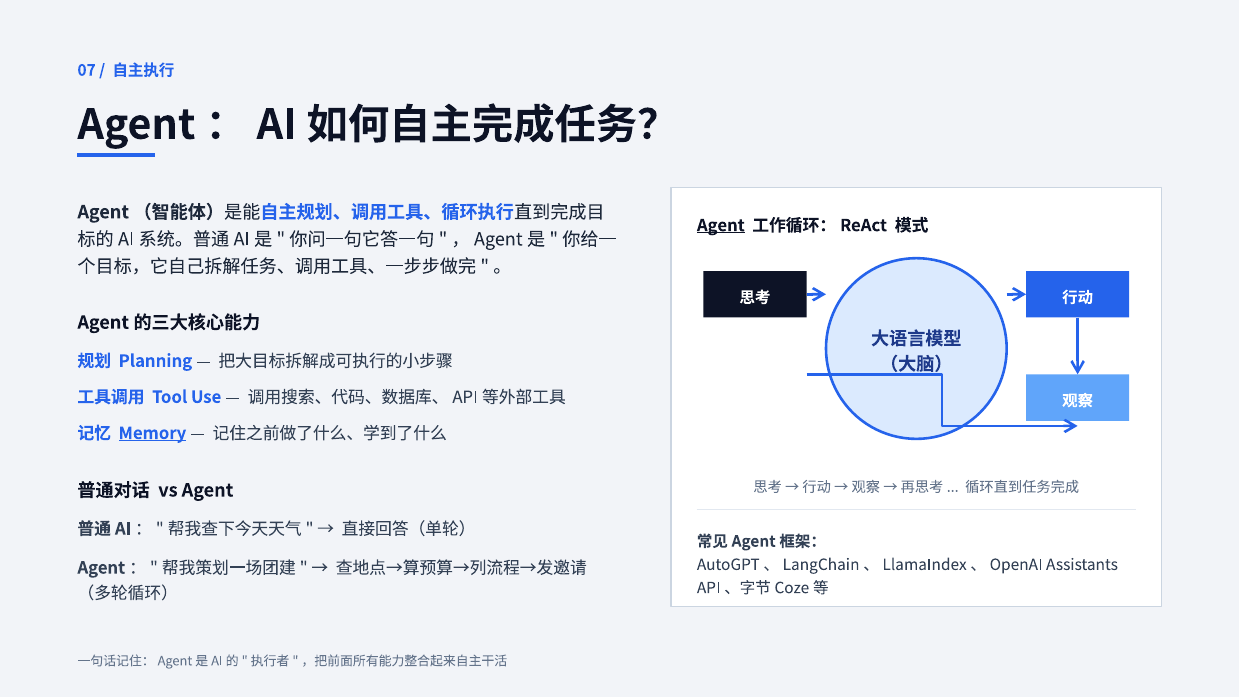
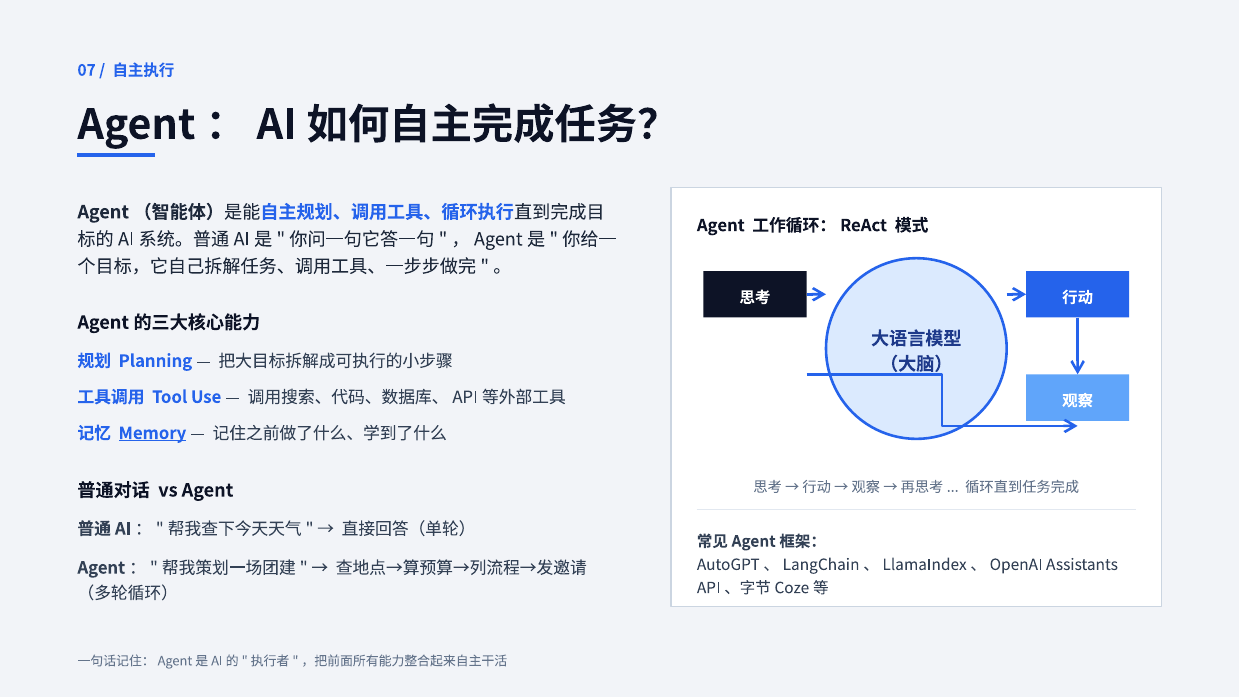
Agent at (721, 226) underline: present -> none
